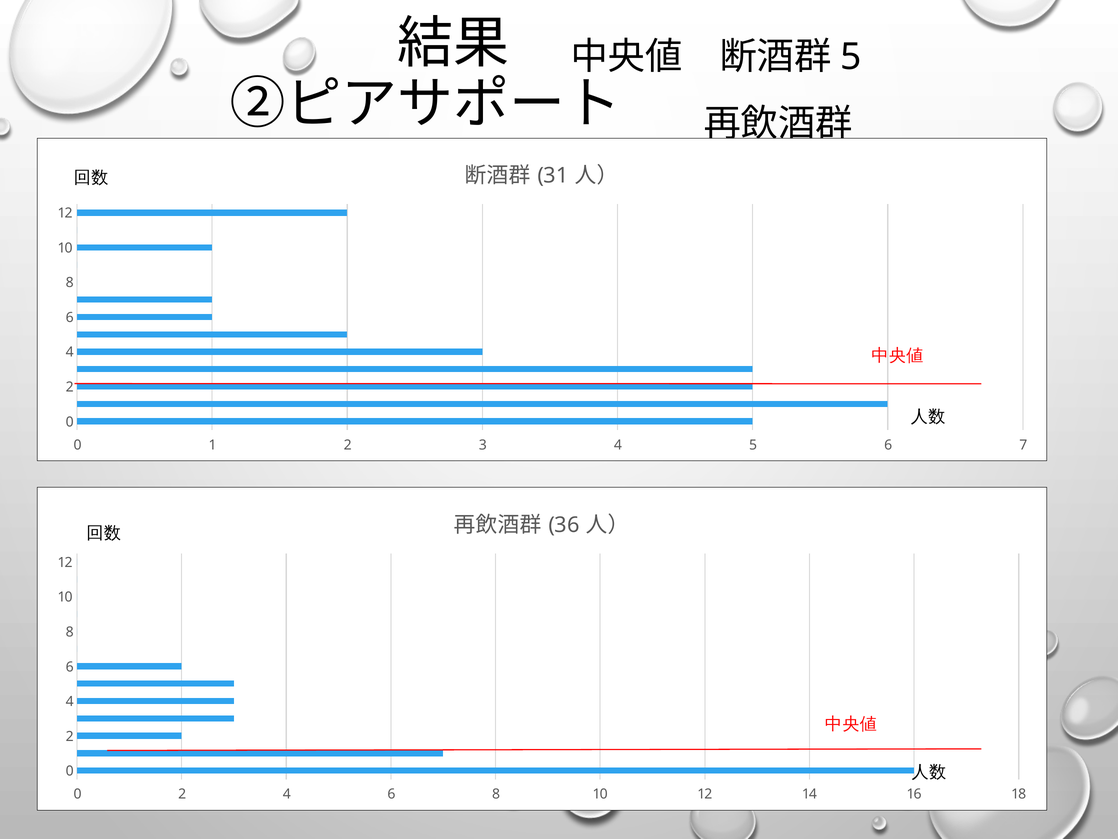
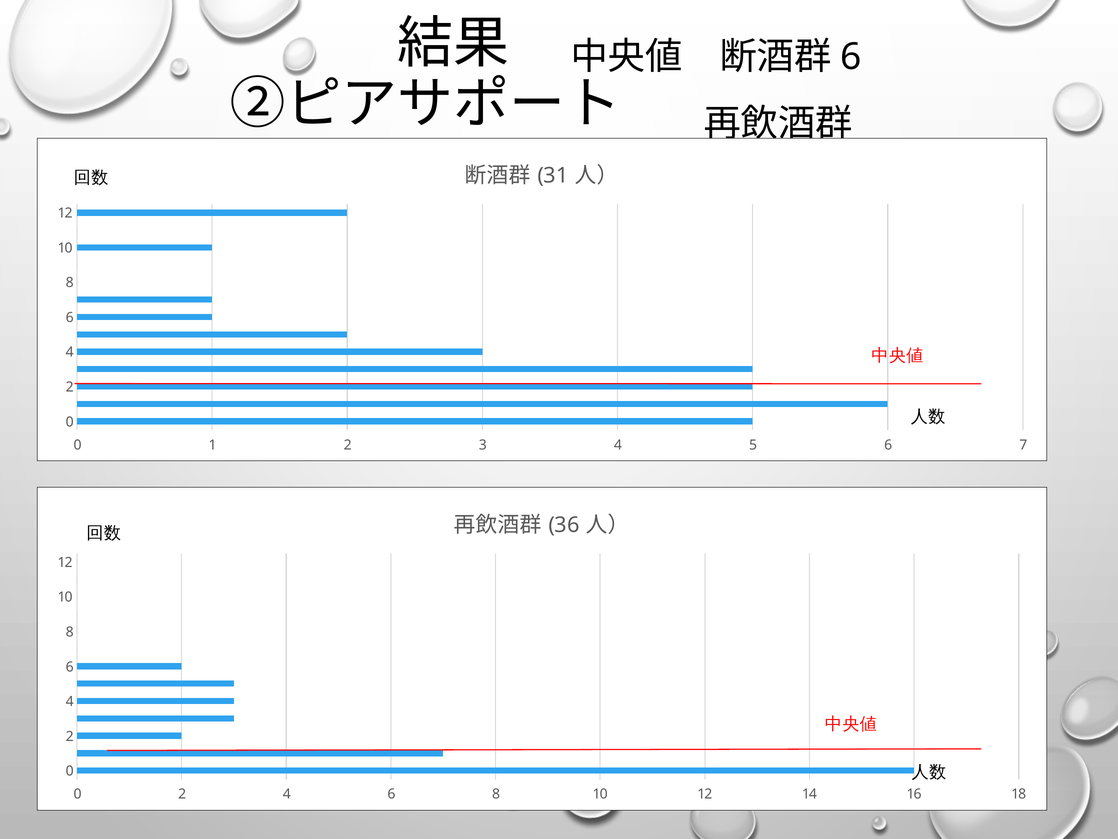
5 at (851, 57): 5 -> 6
